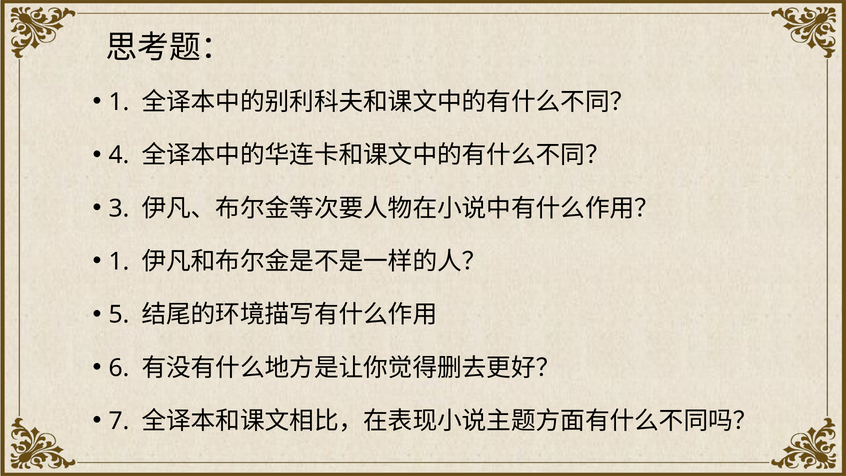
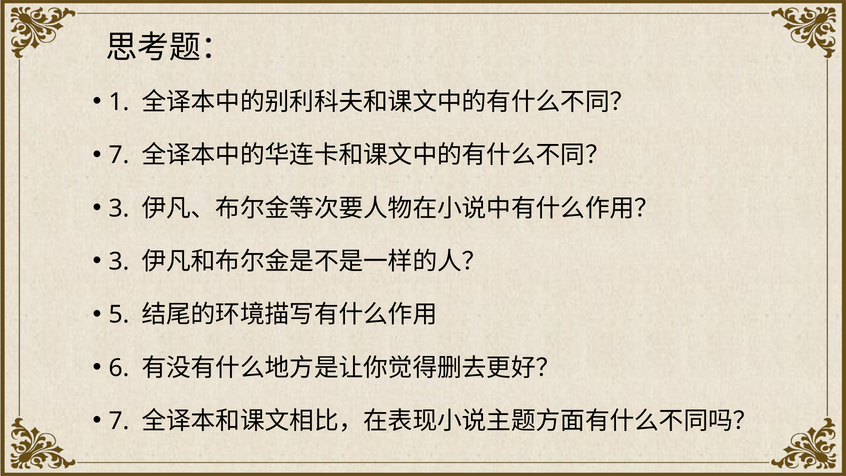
4 at (119, 155): 4 -> 7
1 at (119, 261): 1 -> 3
